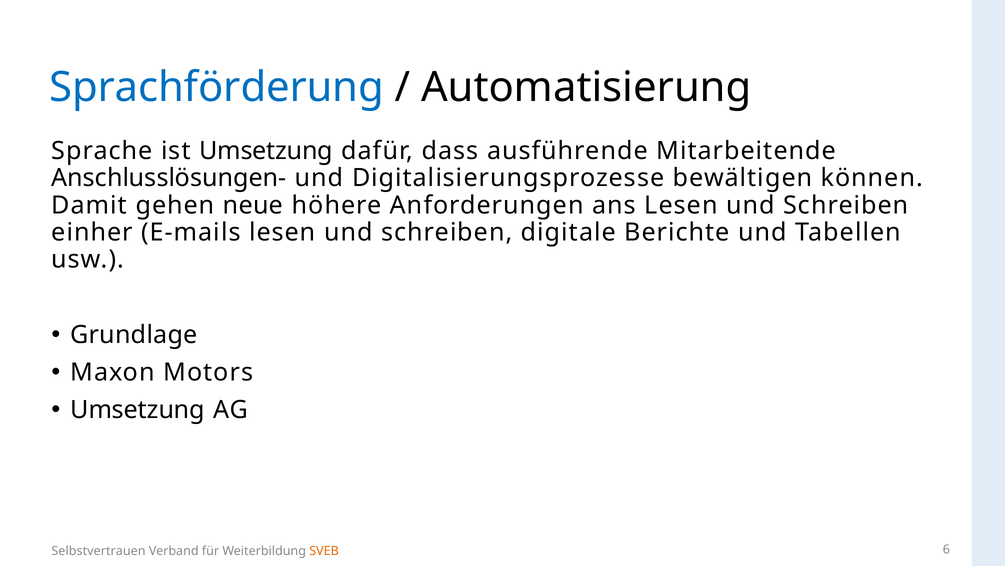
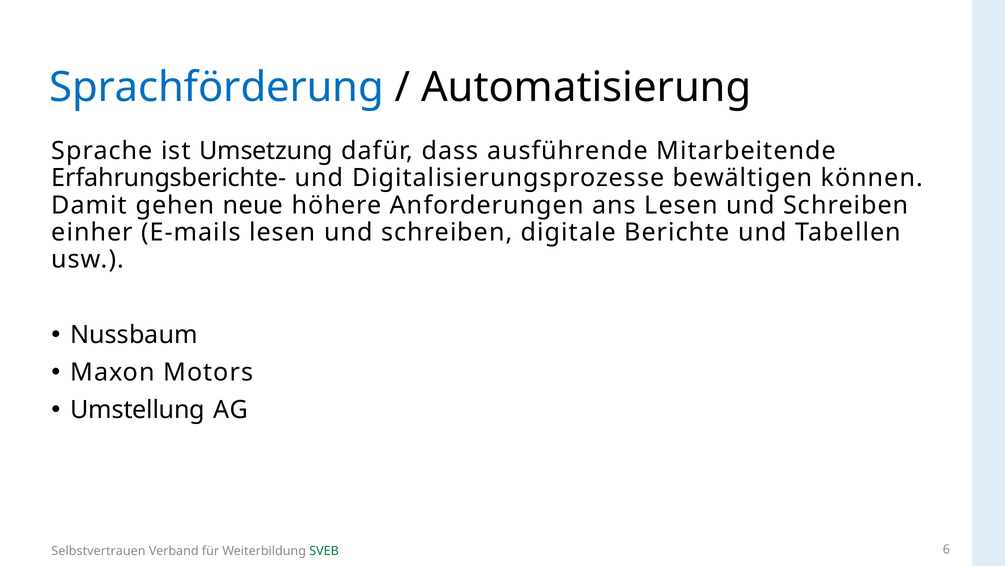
Anschlusslösungen-: Anschlusslösungen- -> Erfahrungsberichte-
Grundlage: Grundlage -> Nussbaum
Umsetzung at (138, 410): Umsetzung -> Umstellung
SVEB colour: orange -> green
